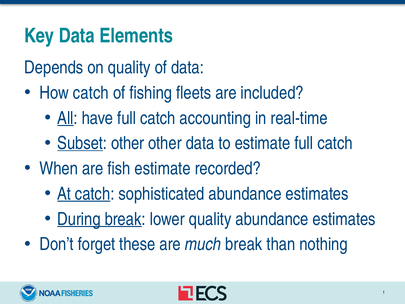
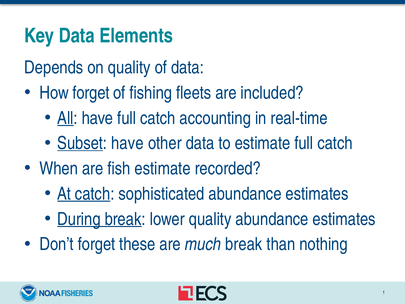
How catch: catch -> forget
Subset other: other -> have
